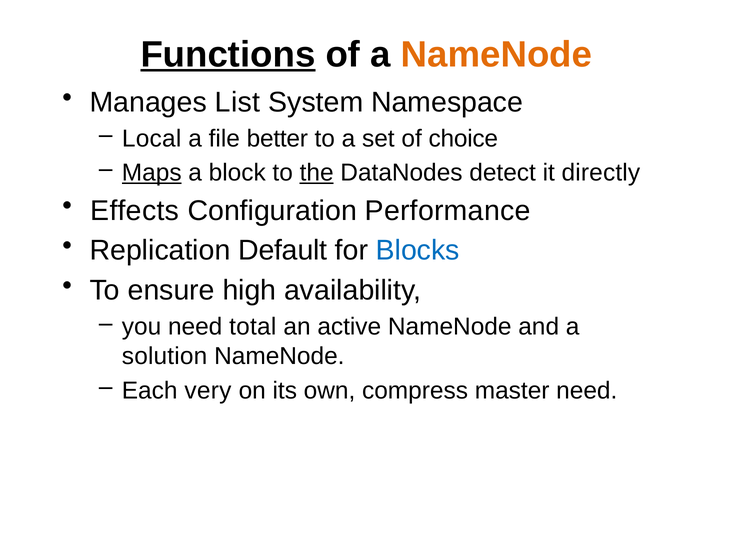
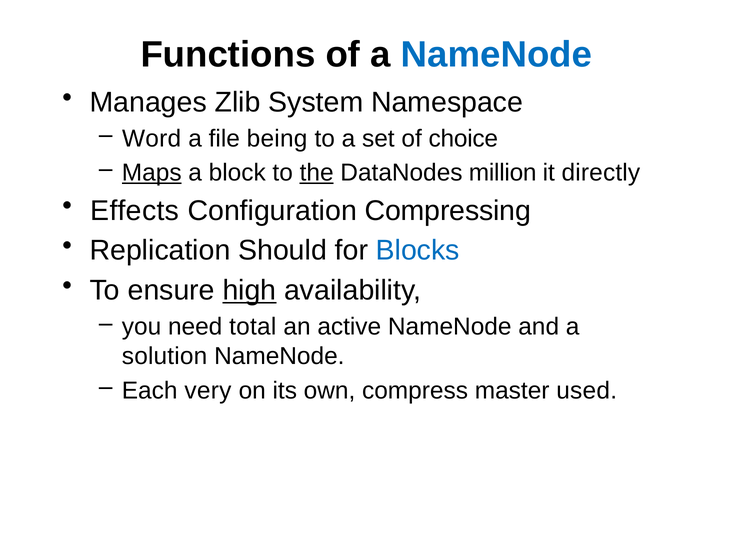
Functions underline: present -> none
NameNode at (496, 54) colour: orange -> blue
List: List -> Zlib
Local: Local -> Word
better: better -> being
detect: detect -> million
Performance: Performance -> Compressing
Default: Default -> Should
high underline: none -> present
master need: need -> used
